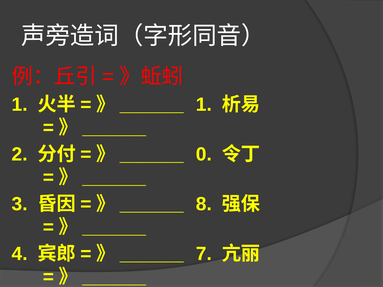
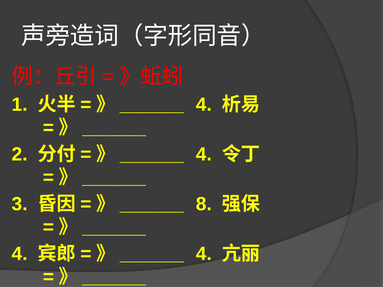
1 at (204, 105): 1 -> 4
0 at (204, 155): 0 -> 4
7 at (204, 254): 7 -> 4
